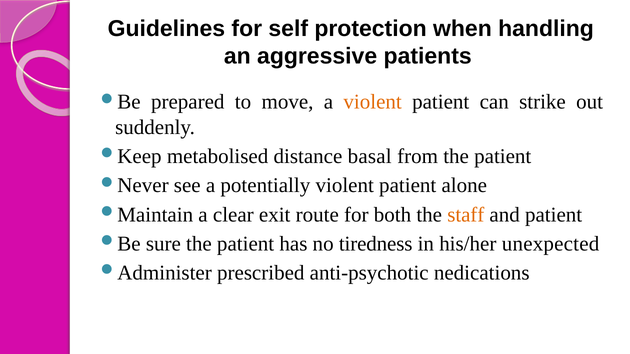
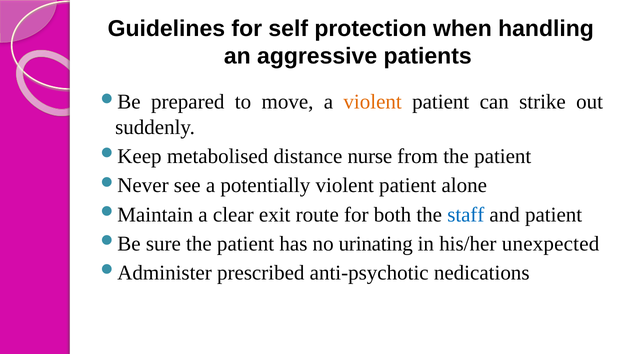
basal: basal -> nurse
staff colour: orange -> blue
tiredness: tiredness -> urinating
